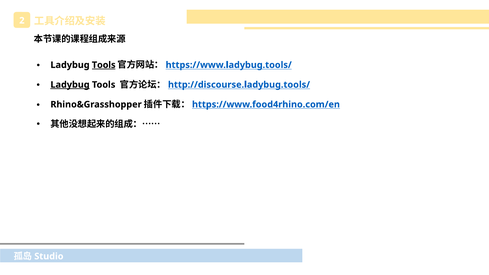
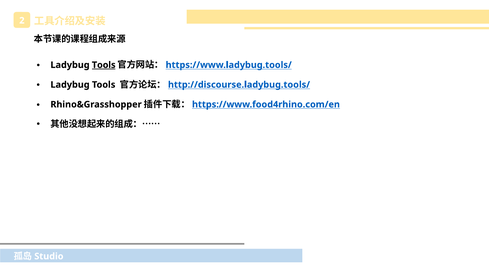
Ladybug at (70, 85) underline: present -> none
